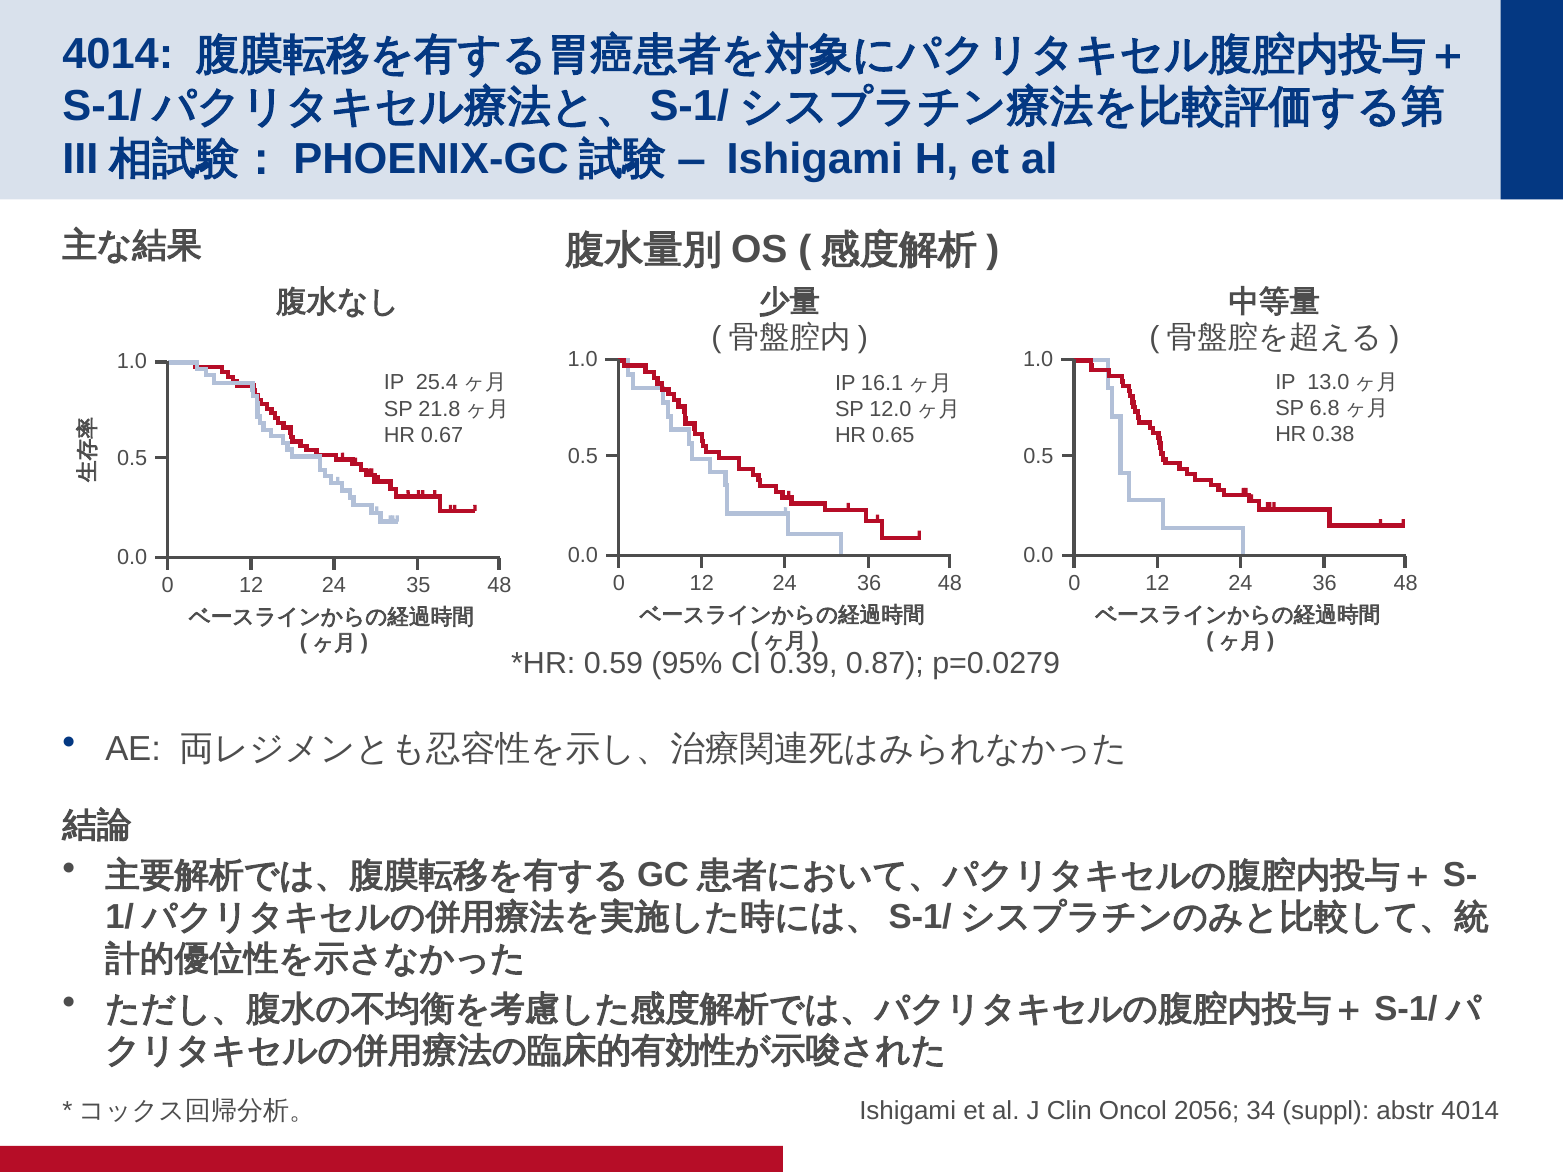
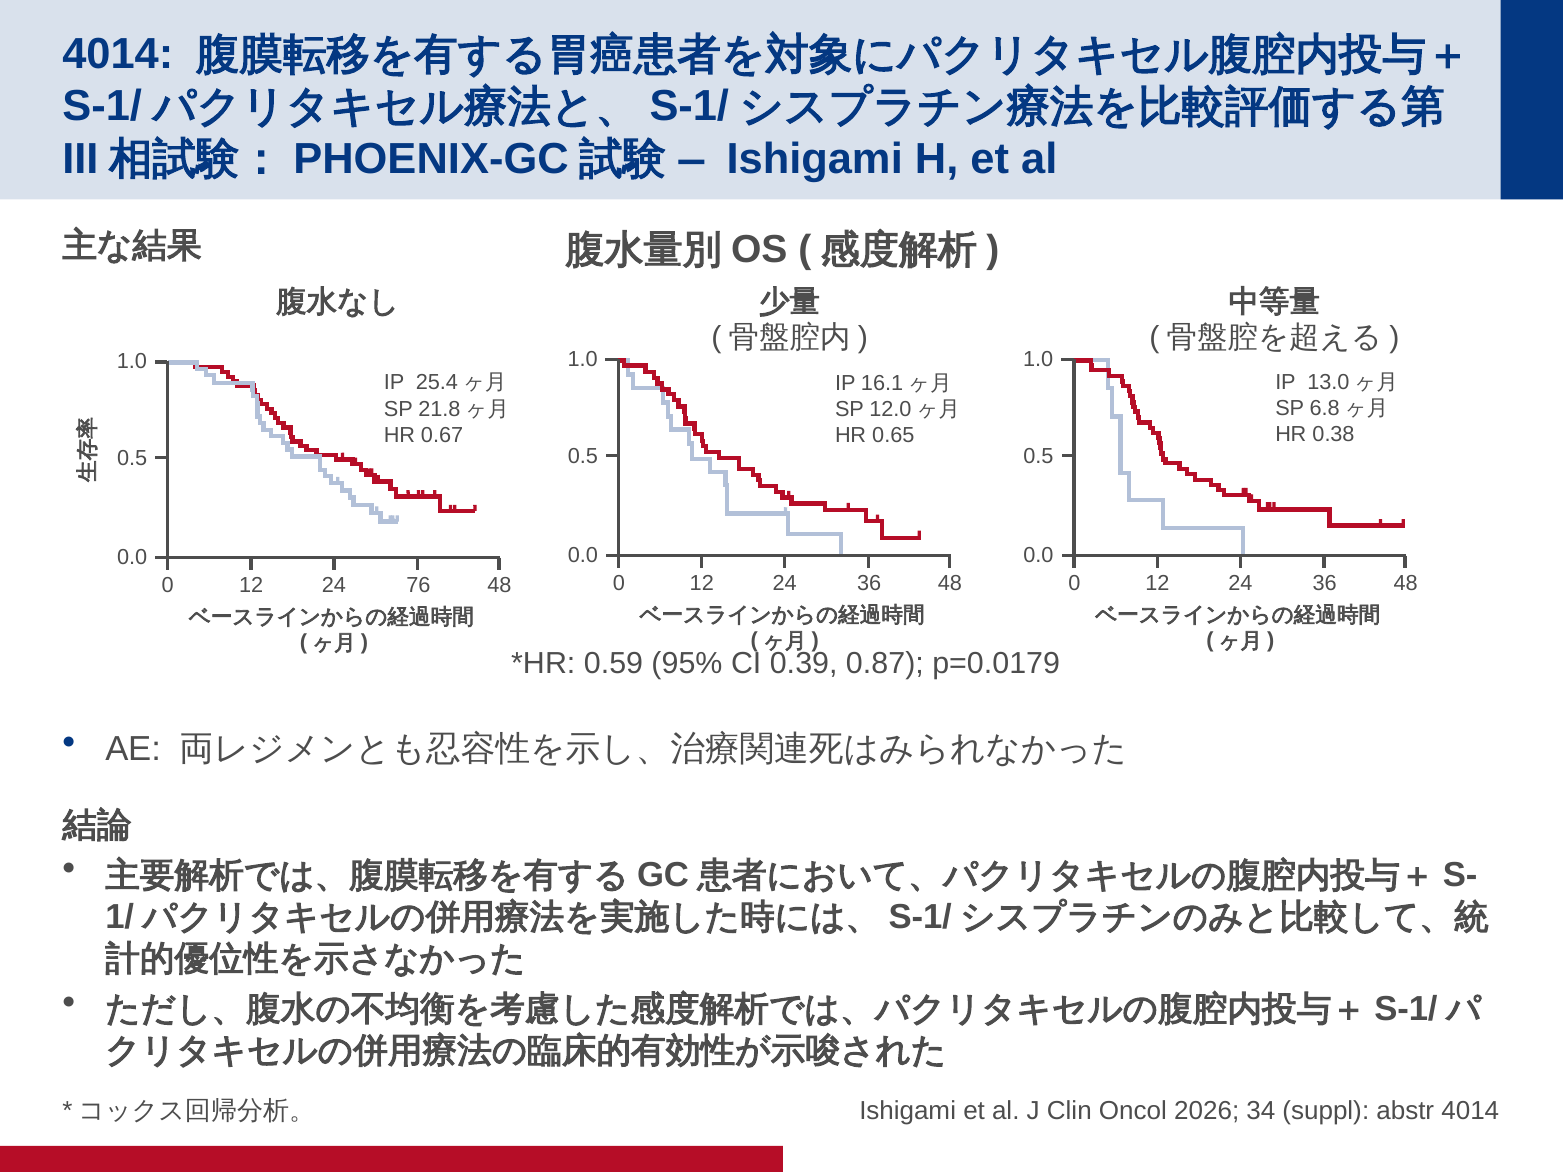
35: 35 -> 76
p=0.0279: p=0.0279 -> p=0.0179
2056: 2056 -> 2026
